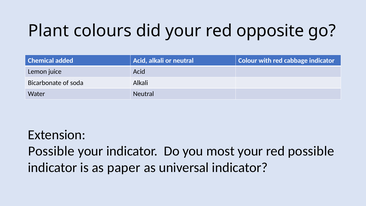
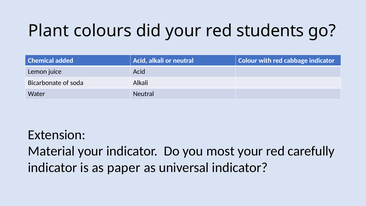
opposite: opposite -> students
Possible at (51, 151): Possible -> Material
red possible: possible -> carefully
